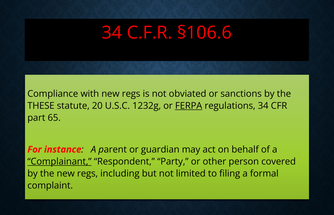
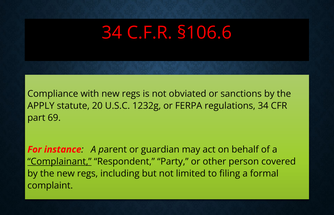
THESE: THESE -> APPLY
FERPA underline: present -> none
65: 65 -> 69
